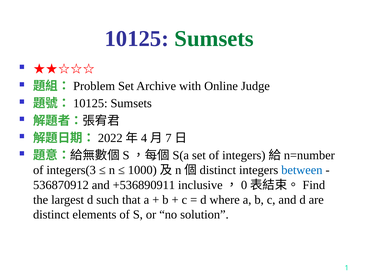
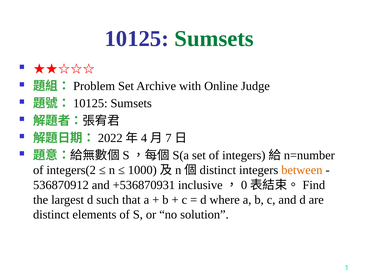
integers(3: integers(3 -> integers(2
between colour: blue -> orange
+536890911: +536890911 -> +536870931
